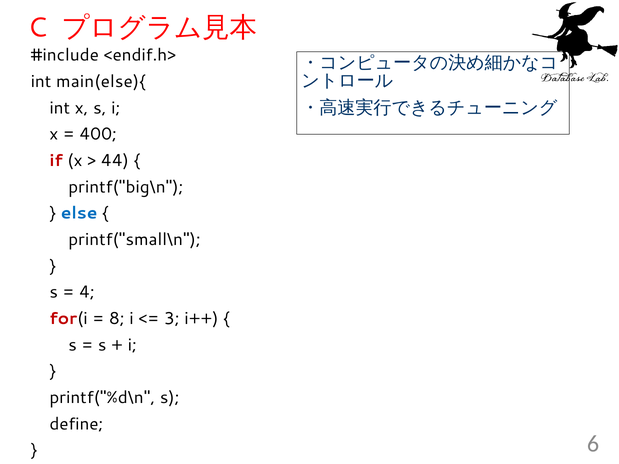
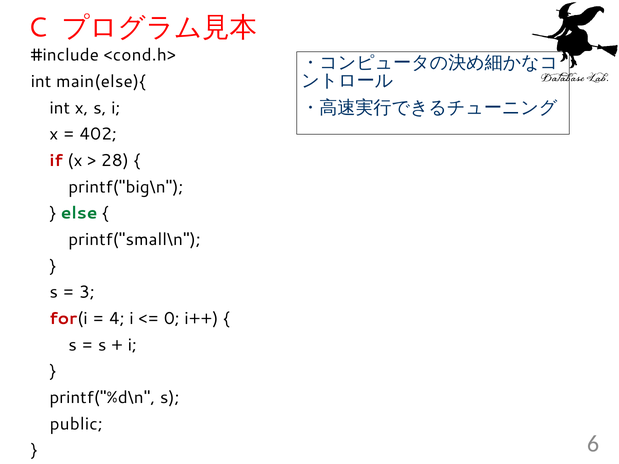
<endif.h>: <endif.h> -> <cond.h>
400: 400 -> 402
44: 44 -> 28
else colour: blue -> green
4: 4 -> 3
8: 8 -> 4
3: 3 -> 0
define: define -> public
